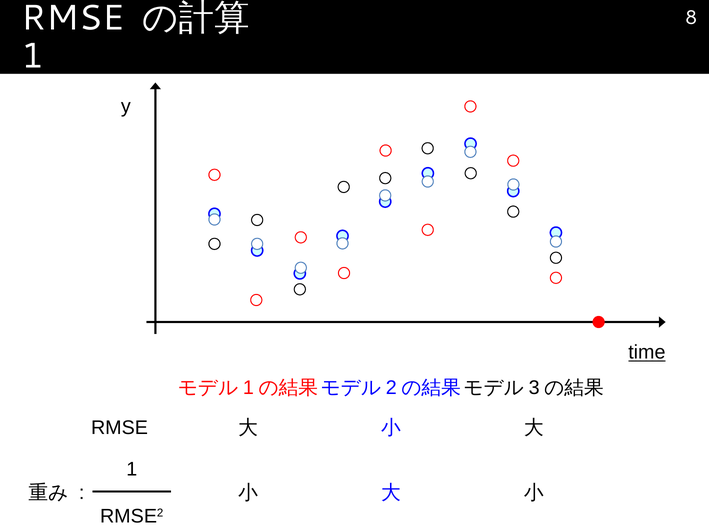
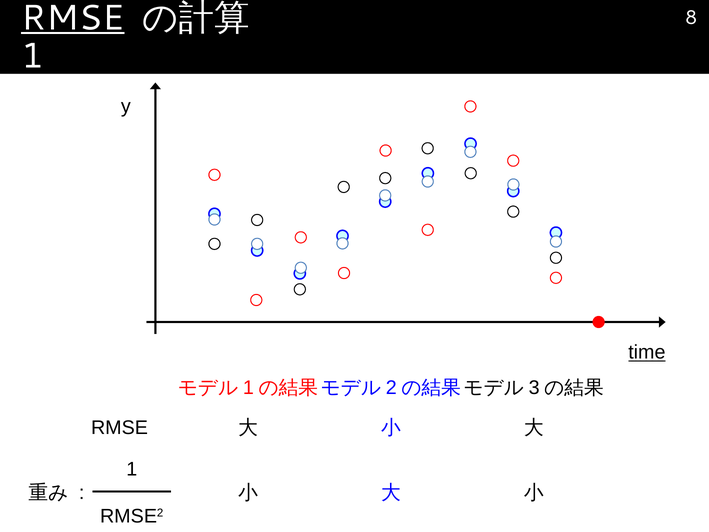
RMSE at (73, 18) underline: none -> present
